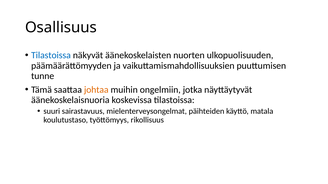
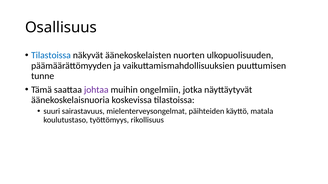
johtaa colour: orange -> purple
